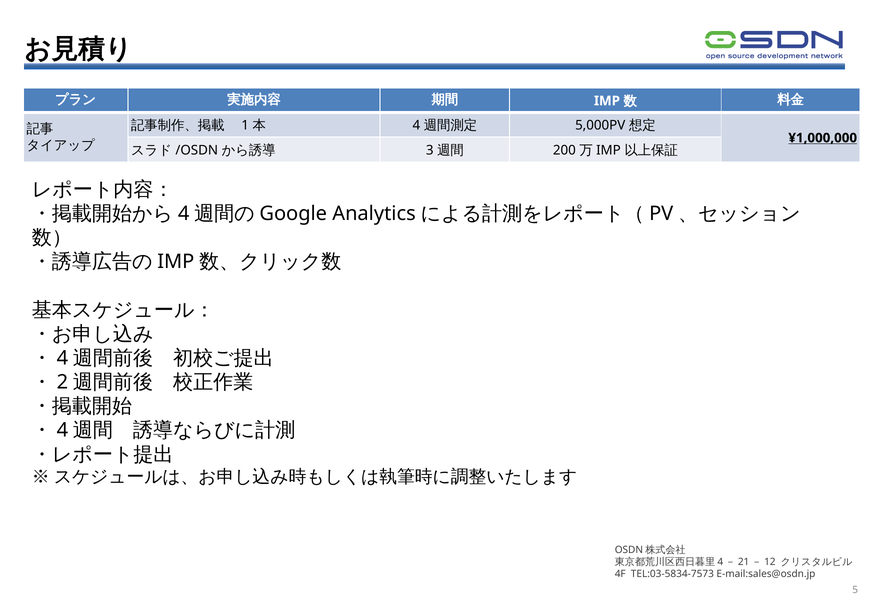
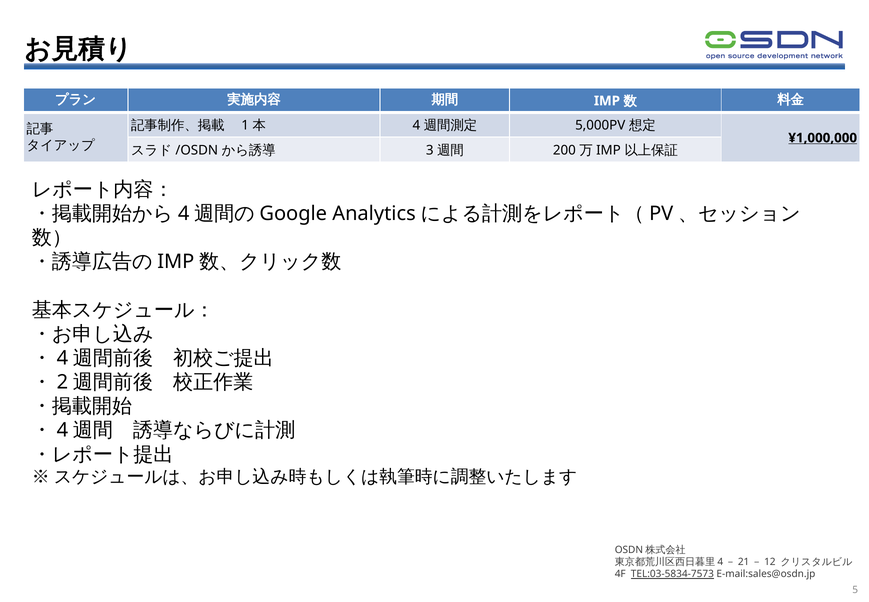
TEL:03-5834-7573 underline: none -> present
